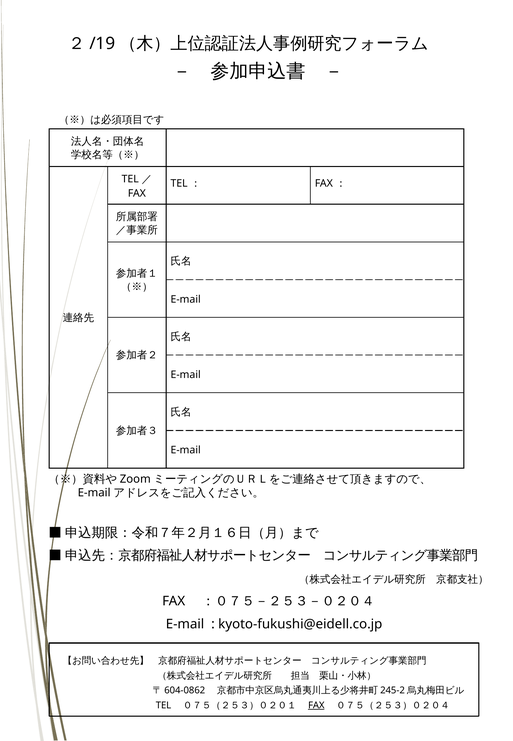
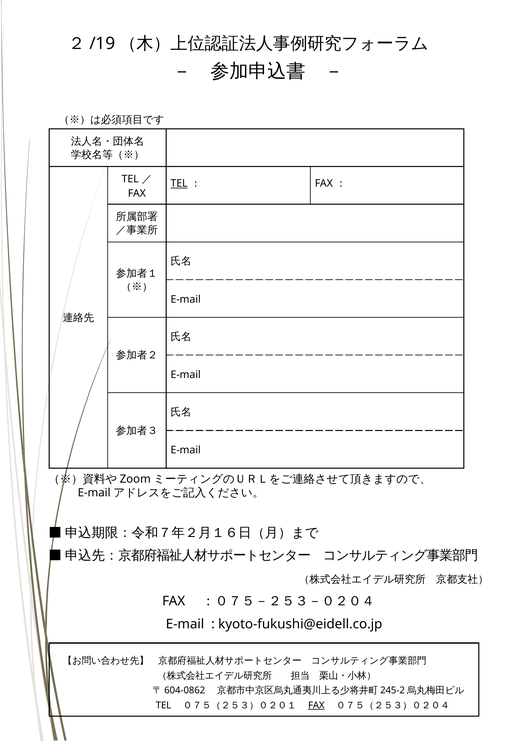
TEL at (179, 183) underline: none -> present
